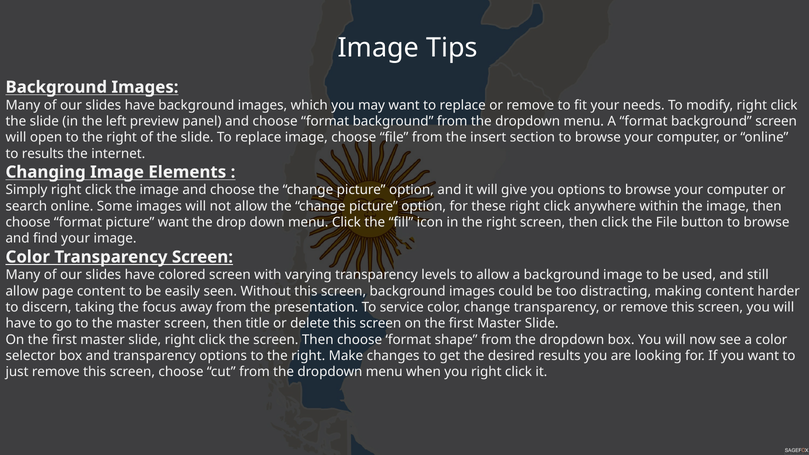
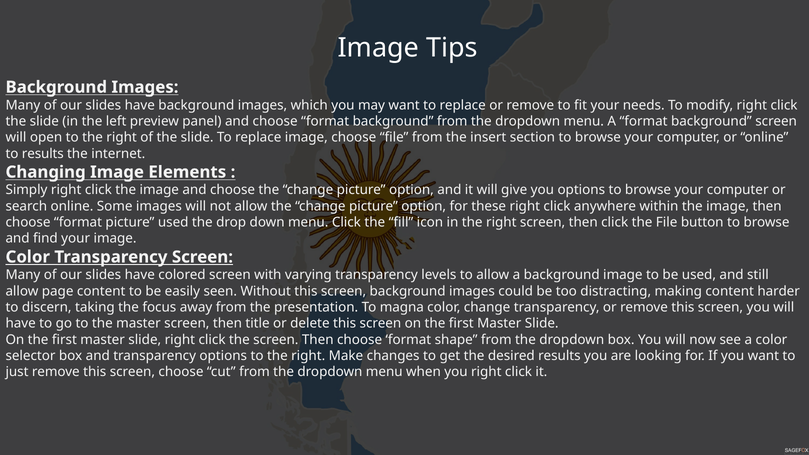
picture want: want -> used
service: service -> magna
